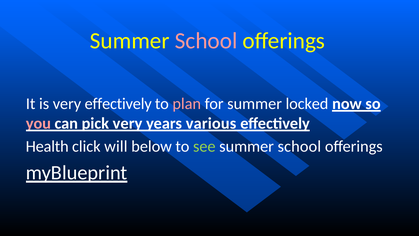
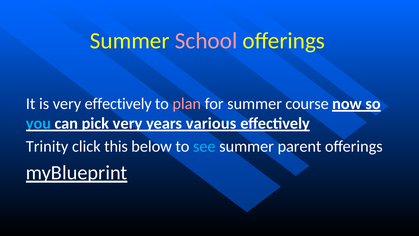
locked: locked -> course
you colour: pink -> light blue
Health: Health -> Trinity
will: will -> this
see colour: light green -> light blue
school at (299, 146): school -> parent
